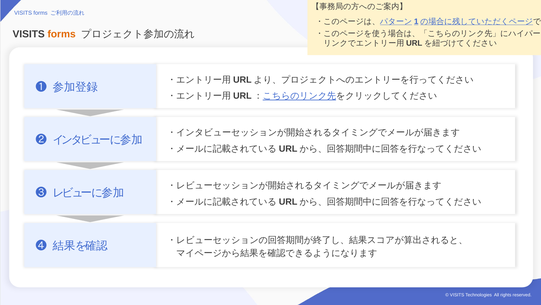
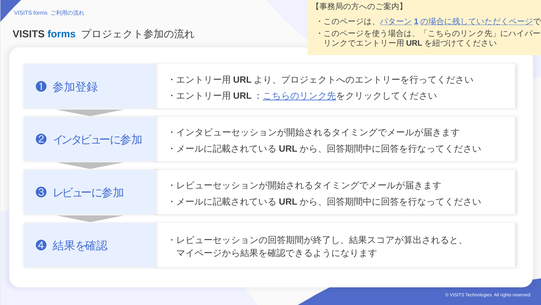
forms at (62, 34) colour: orange -> blue
